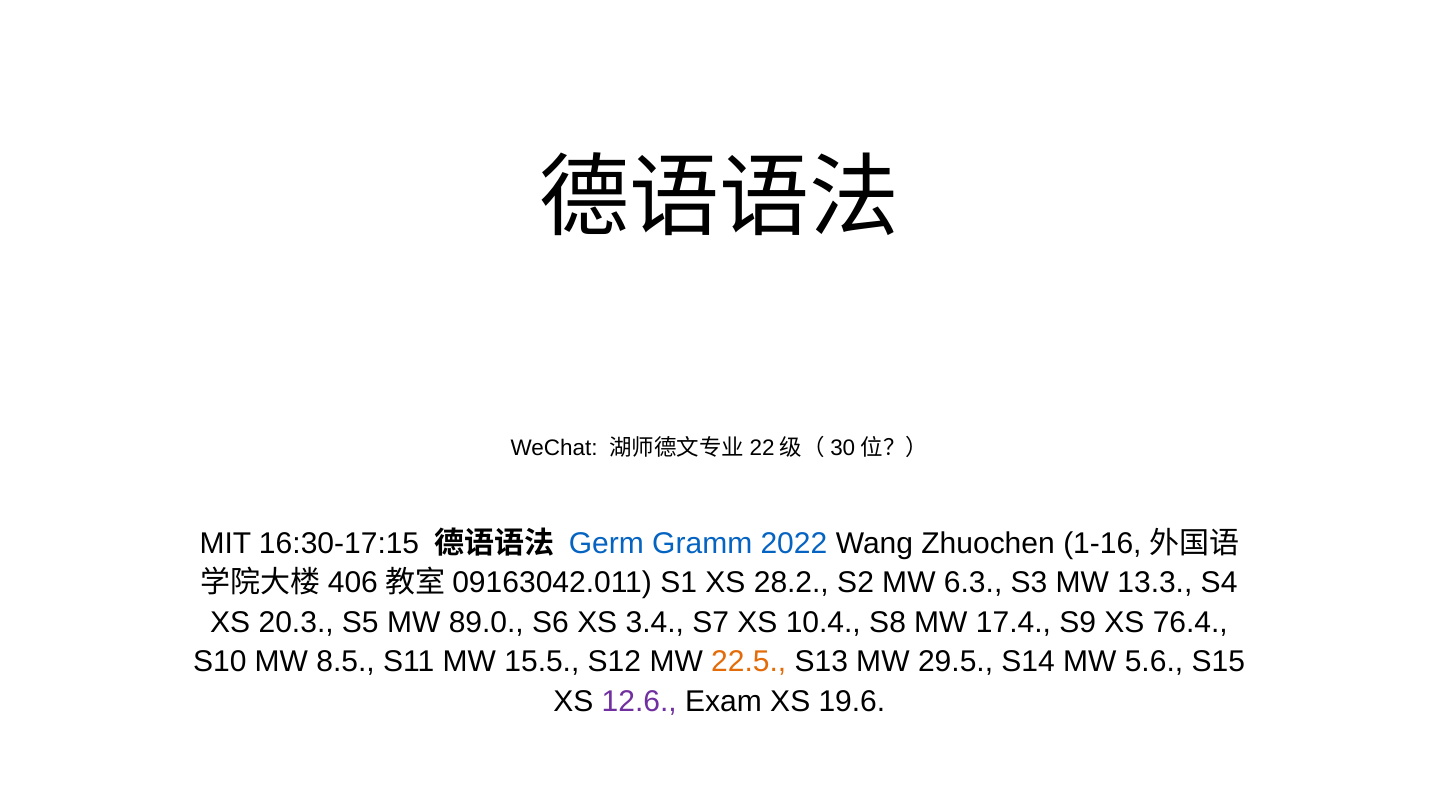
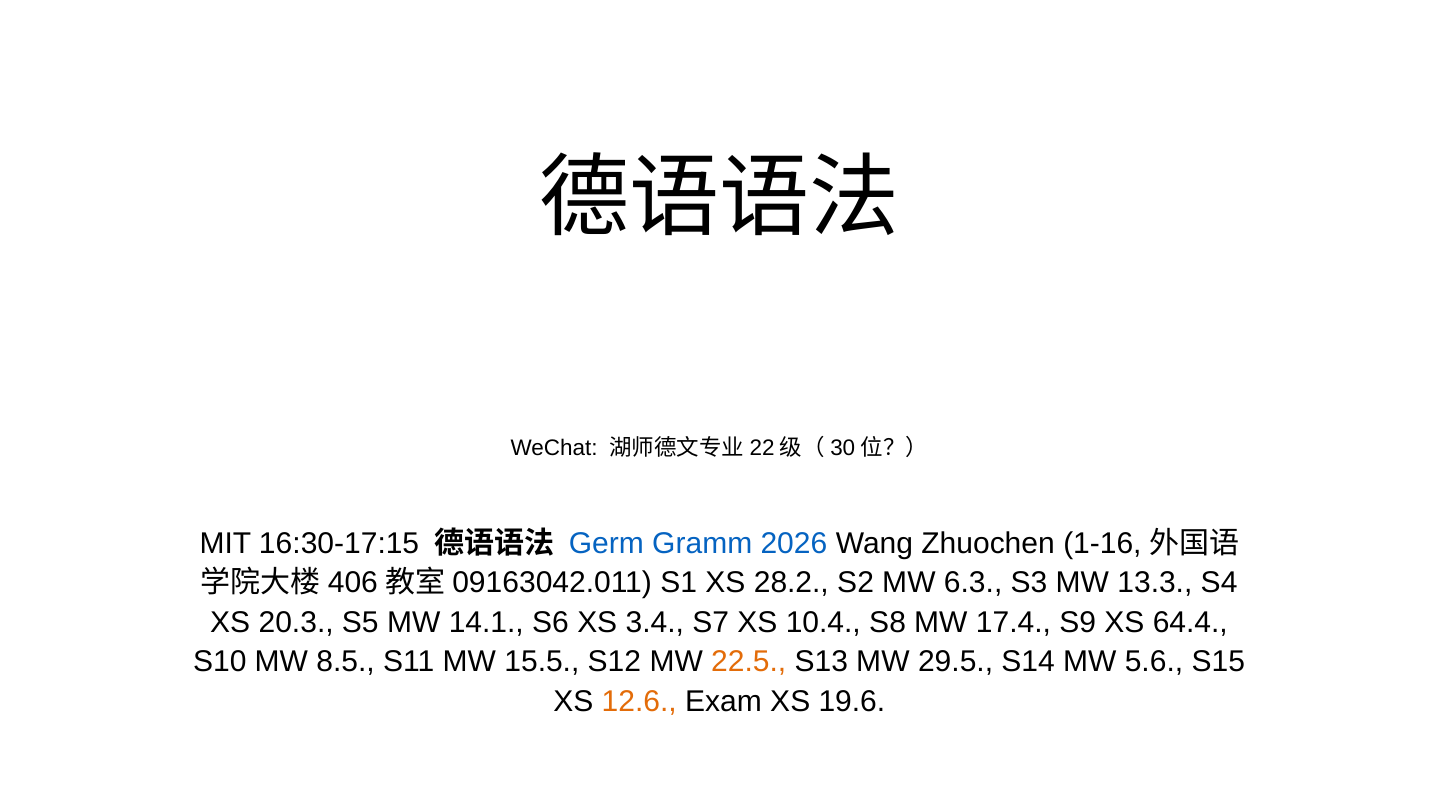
2022: 2022 -> 2026
89.0: 89.0 -> 14.1
76.4: 76.4 -> 64.4
12.6 colour: purple -> orange
